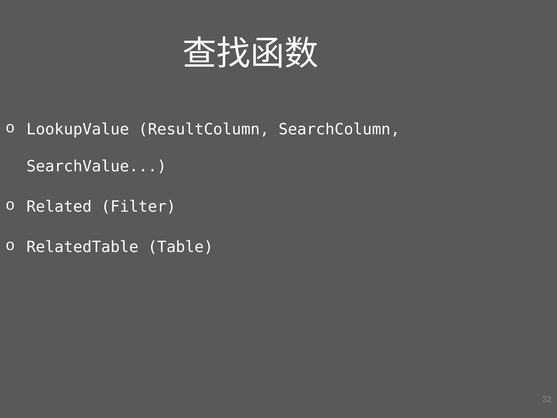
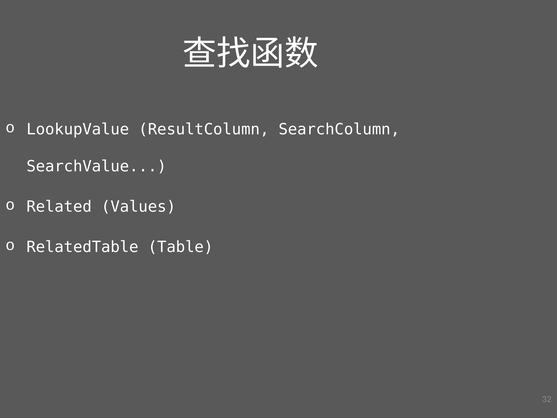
Filter: Filter -> Values
